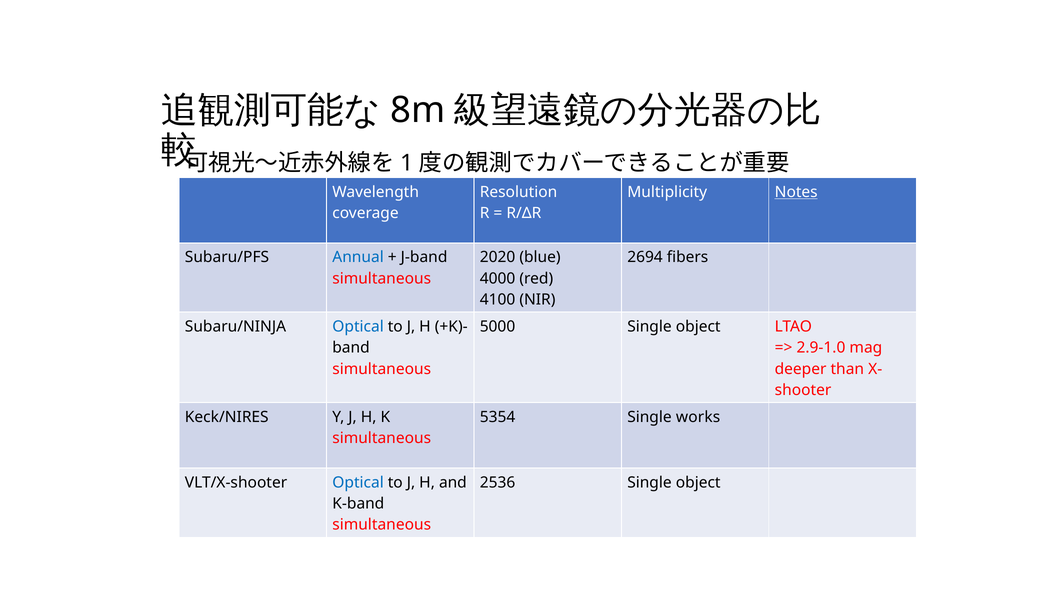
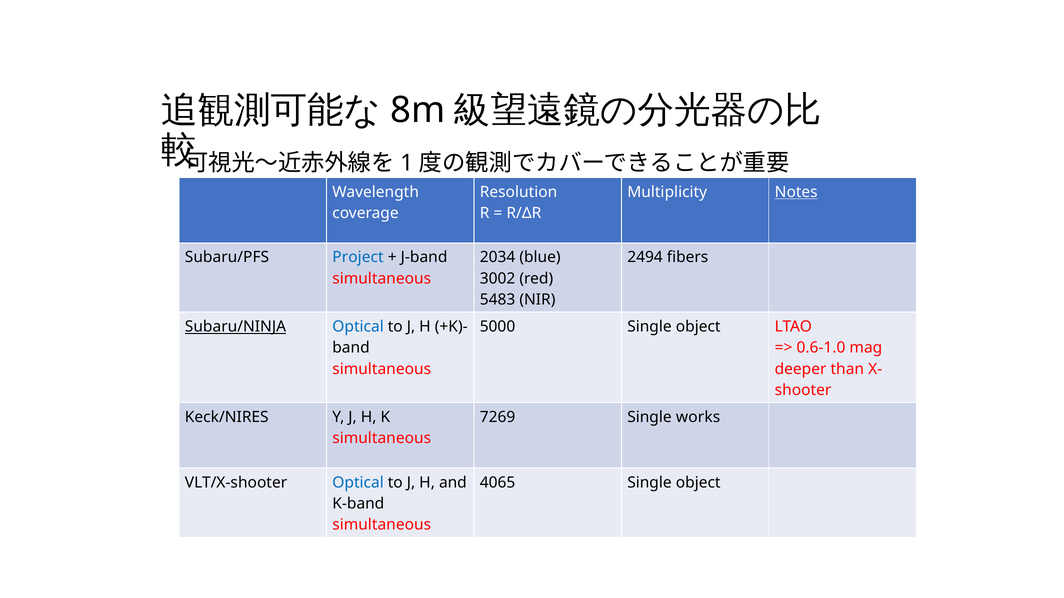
Annual: Annual -> Project
2020: 2020 -> 2034
2694: 2694 -> 2494
4000: 4000 -> 3002
4100: 4100 -> 5483
Subaru/NINJA underline: none -> present
2.9-1.0: 2.9-1.0 -> 0.6-1.0
5354: 5354 -> 7269
2536: 2536 -> 4065
